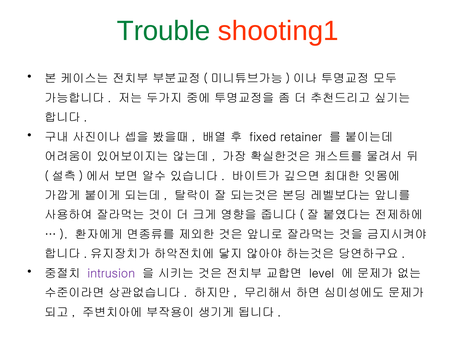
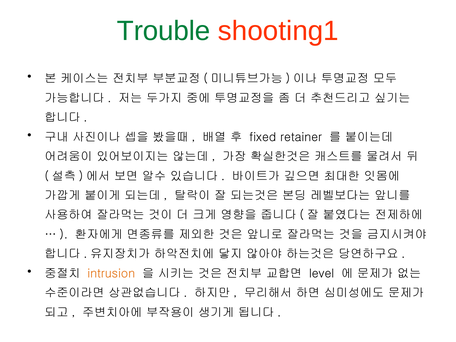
intrusion colour: purple -> orange
